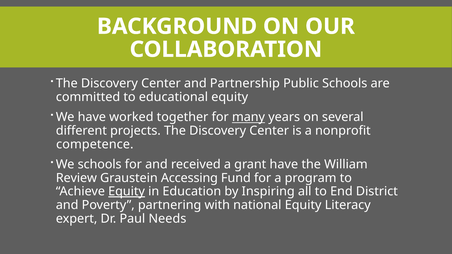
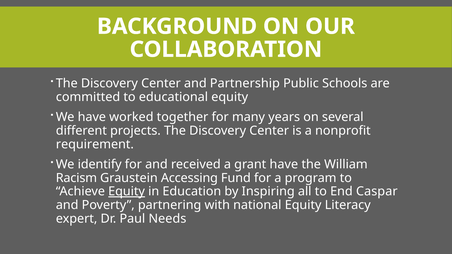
many underline: present -> none
competence: competence -> requirement
We schools: schools -> identify
Review: Review -> Racism
District: District -> Caspar
